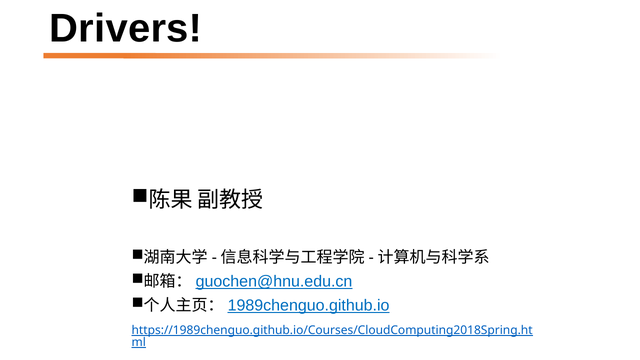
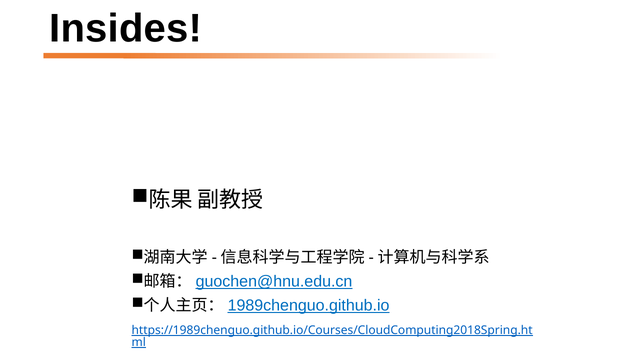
Drivers: Drivers -> Insides
